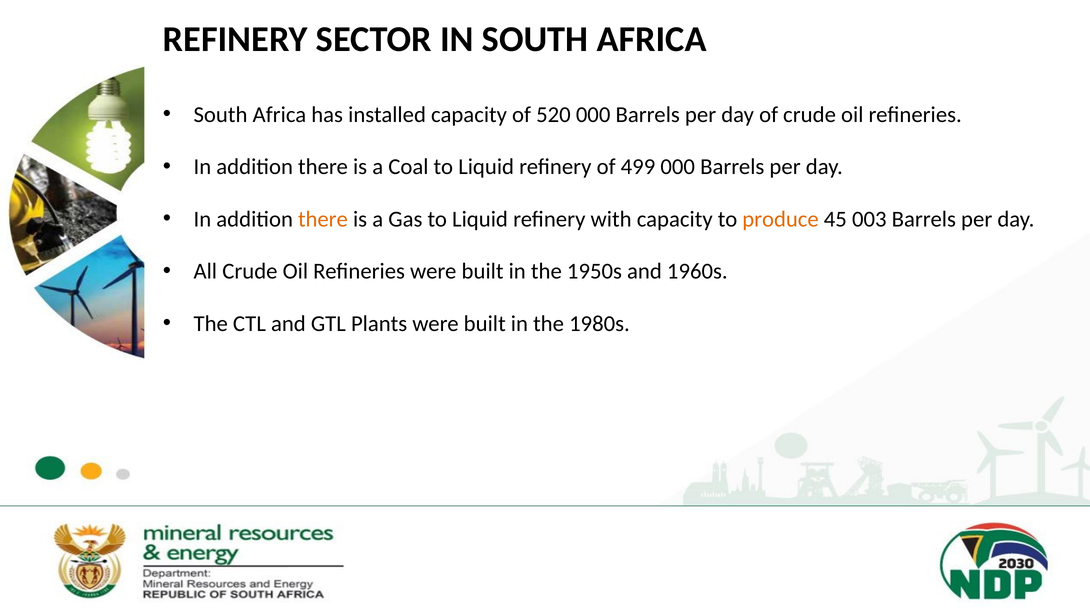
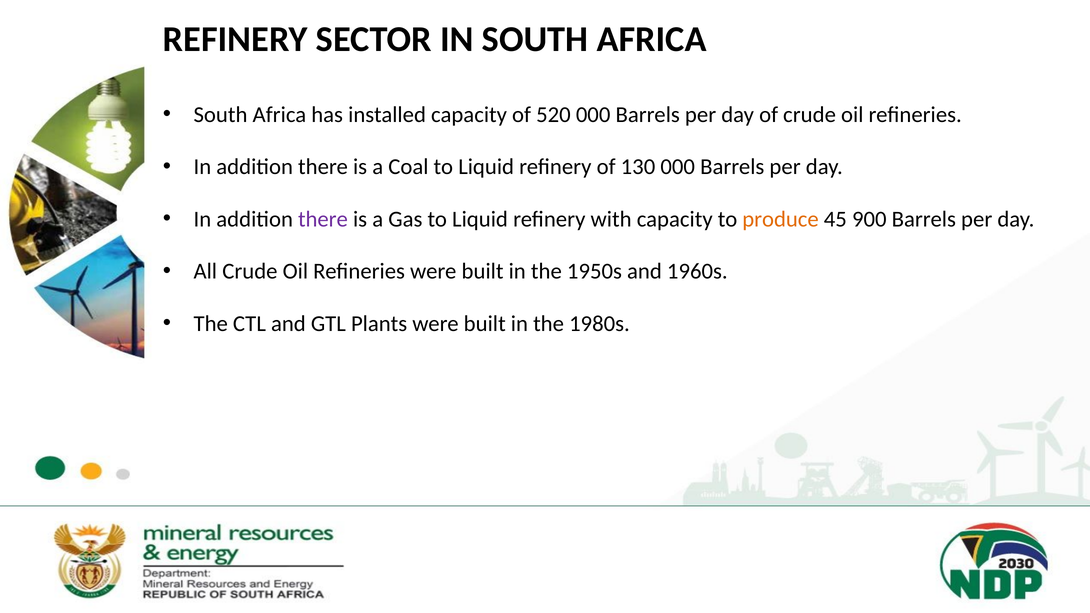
499: 499 -> 130
there at (323, 219) colour: orange -> purple
003: 003 -> 900
